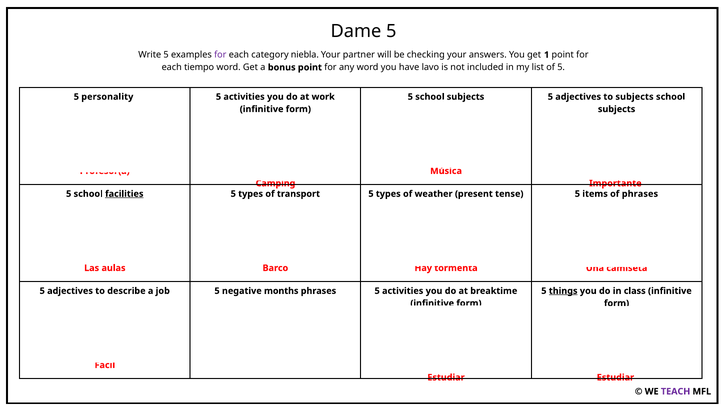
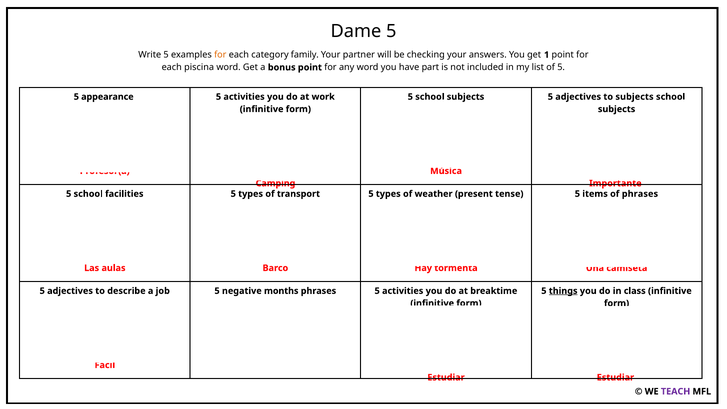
for at (220, 55) colour: purple -> orange
niebla: niebla -> family
tiempo: tiempo -> piscina
lavo: lavo -> part
personality: personality -> appearance
facilities underline: present -> none
